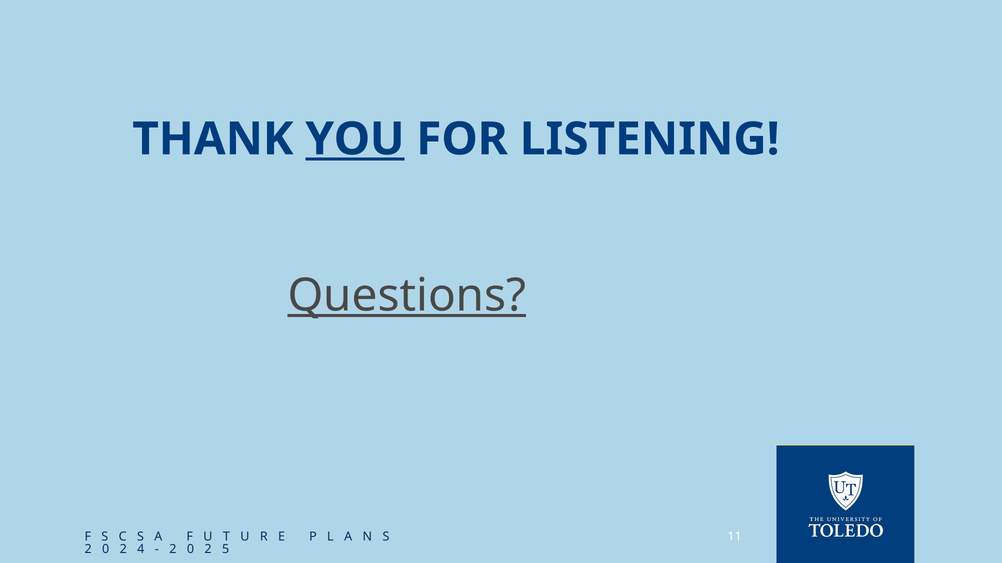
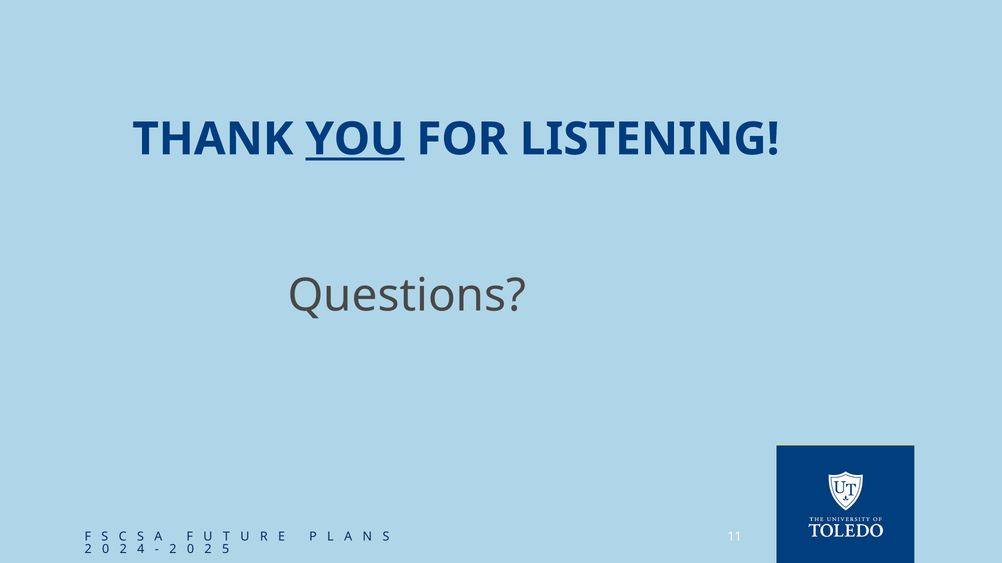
Questions underline: present -> none
